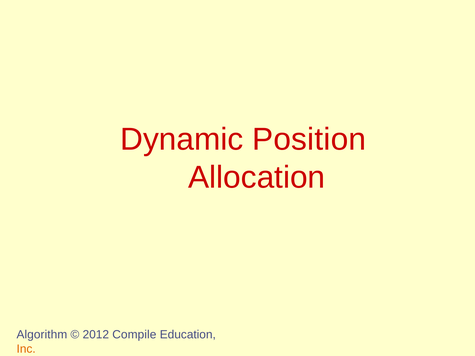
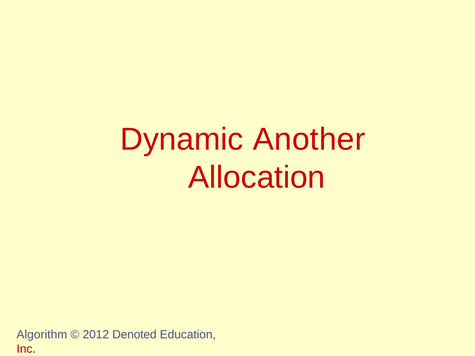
Position: Position -> Another
Compile: Compile -> Denoted
Inc colour: orange -> red
